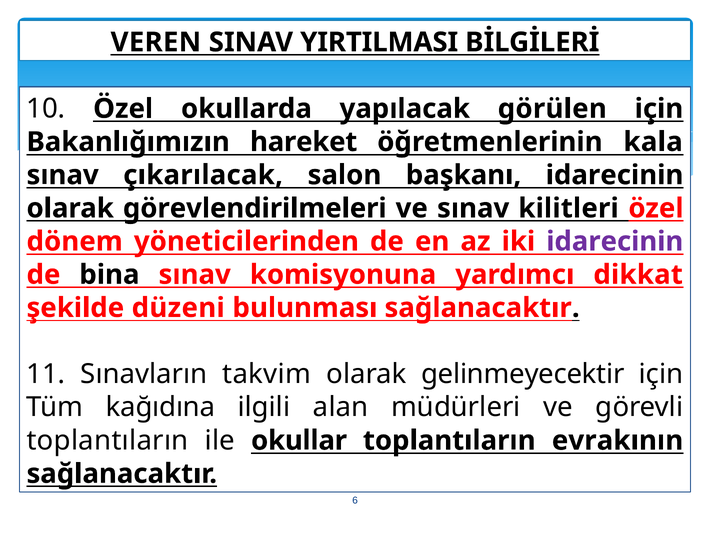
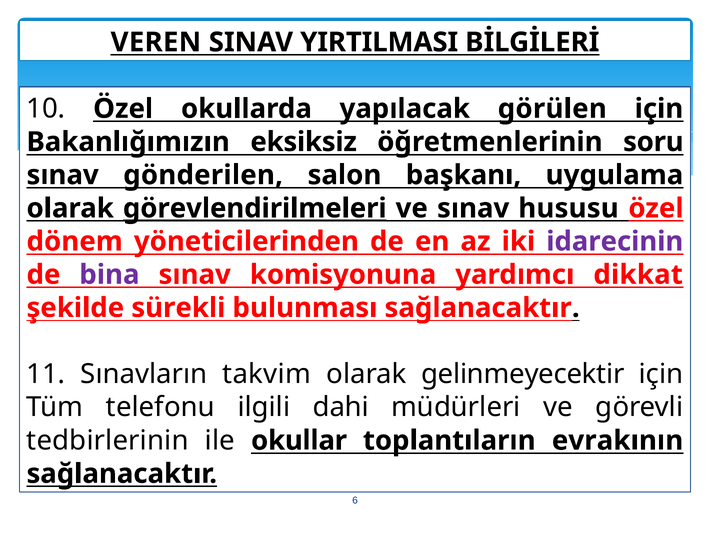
hareket: hareket -> eksiksiz
kala: kala -> soru
çıkarılacak: çıkarılacak -> gönderilen
başkanı idarecinin: idarecinin -> uygulama
görevlendirilmeleri underline: none -> present
kilitleri: kilitleri -> hususu
bina colour: black -> purple
düzeni: düzeni -> sürekli
kağıdına: kağıdına -> telefonu
alan: alan -> dahi
toplantıların at (108, 440): toplantıların -> tedbirlerinin
